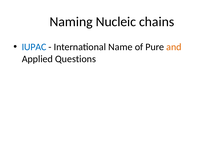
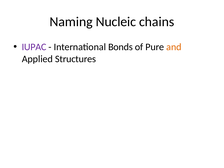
IUPAC colour: blue -> purple
Name: Name -> Bonds
Questions: Questions -> Structures
